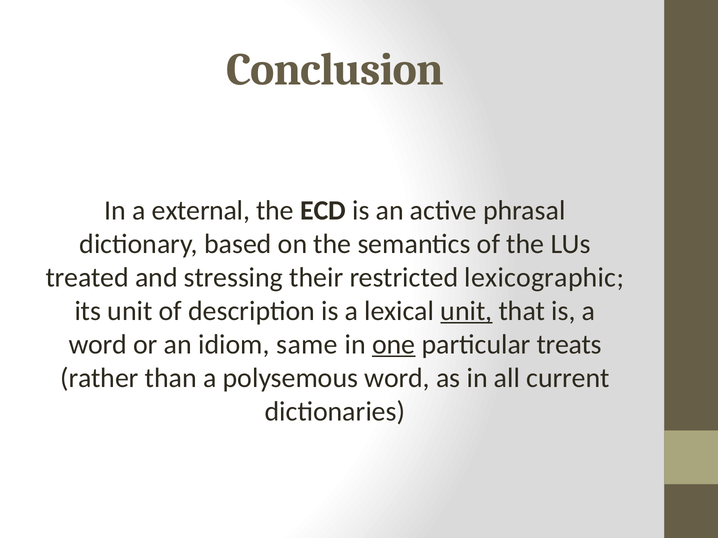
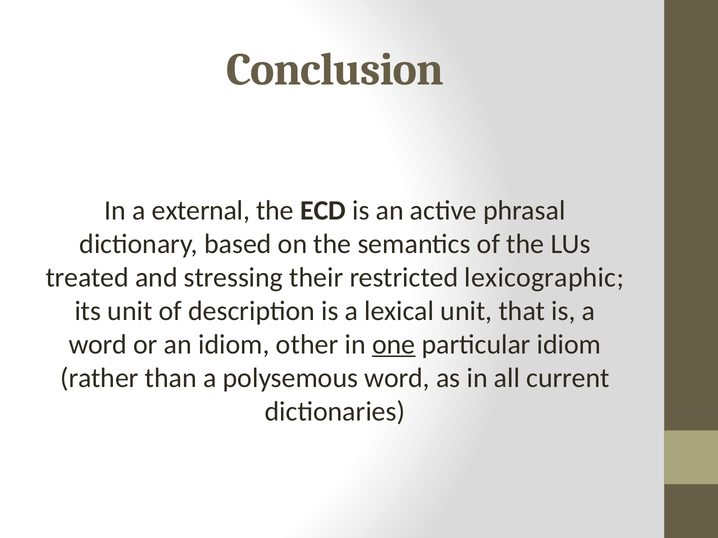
unit at (466, 311) underline: present -> none
same: same -> other
particular treats: treats -> idiom
